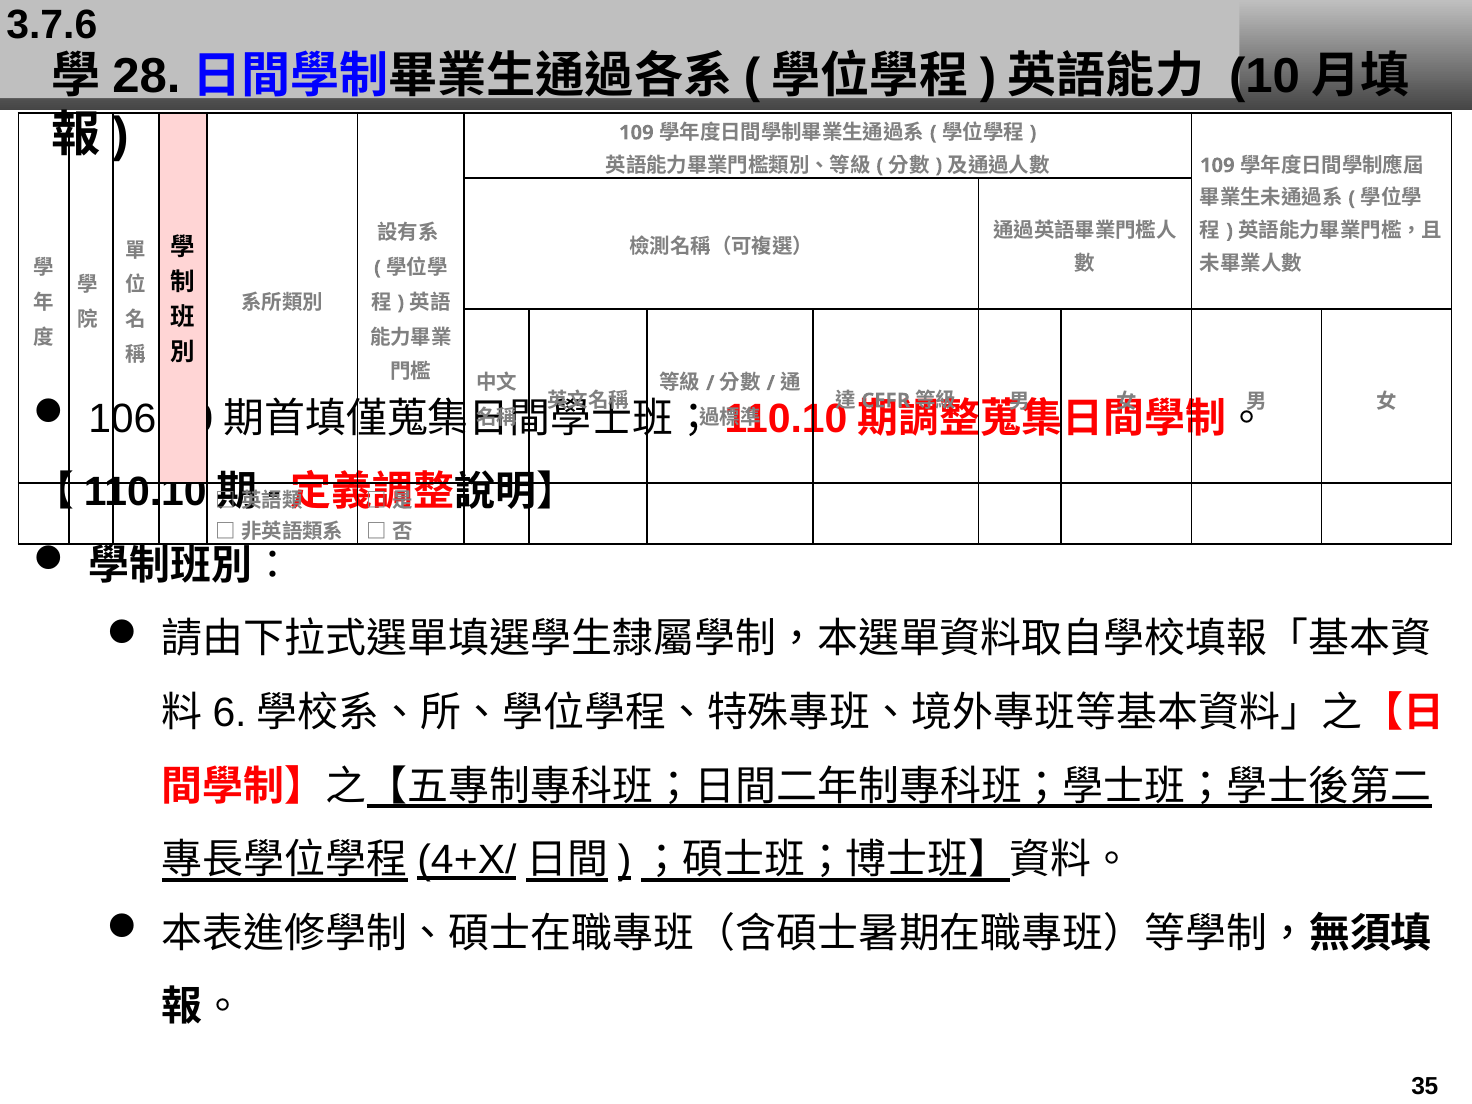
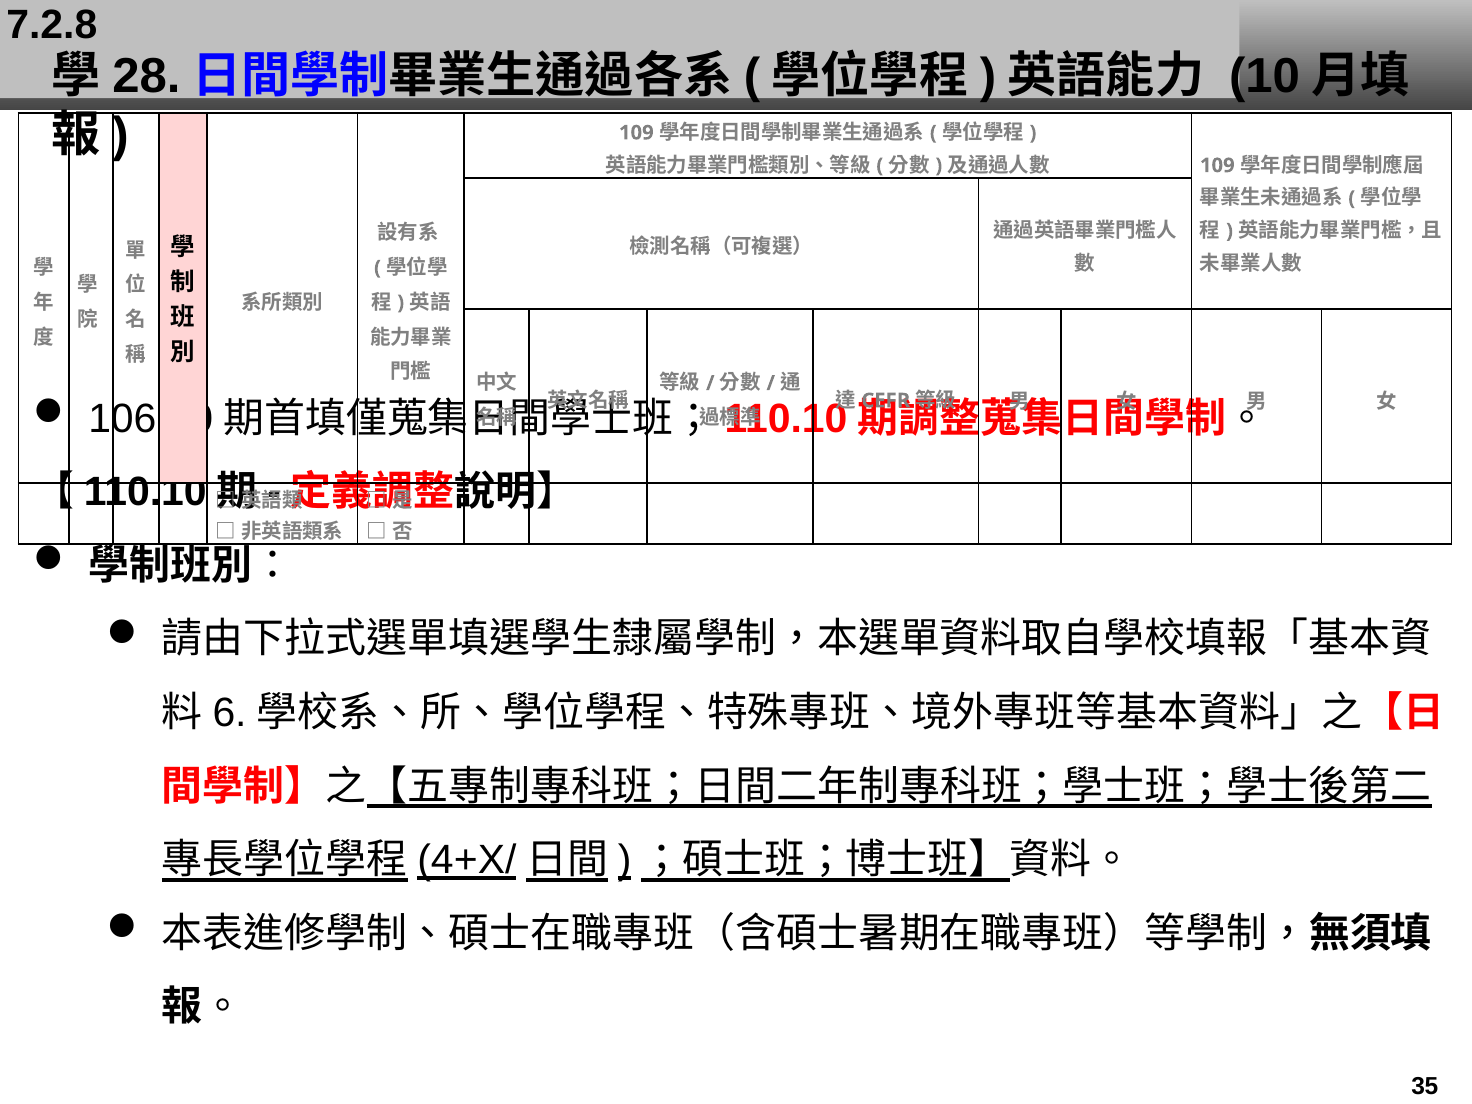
3.7.6: 3.7.6 -> 7.2.8
